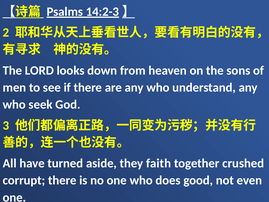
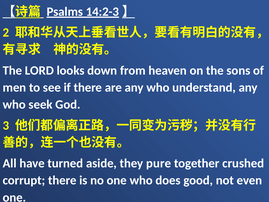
faith: faith -> pure
